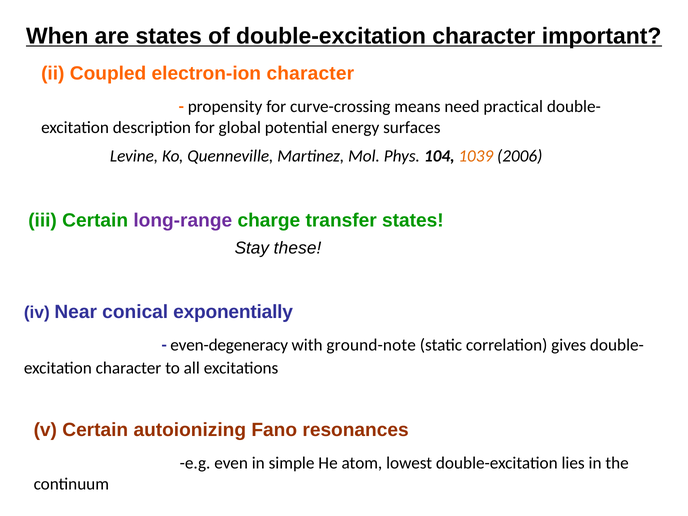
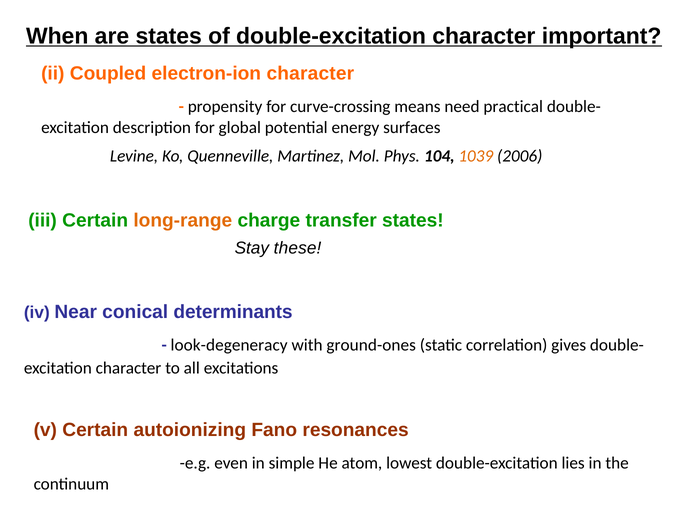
long-range colour: purple -> orange
exponentially: exponentially -> determinants
even-degeneracy: even-degeneracy -> look-degeneracy
ground-note: ground-note -> ground-ones
